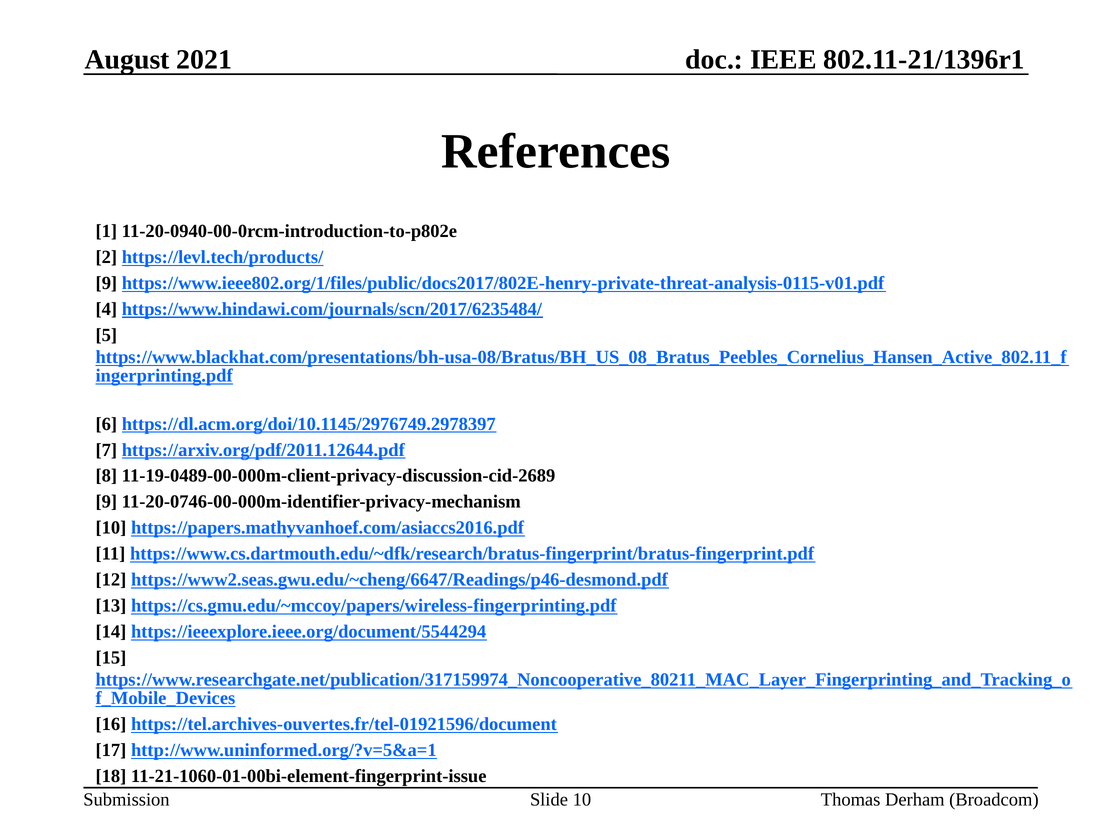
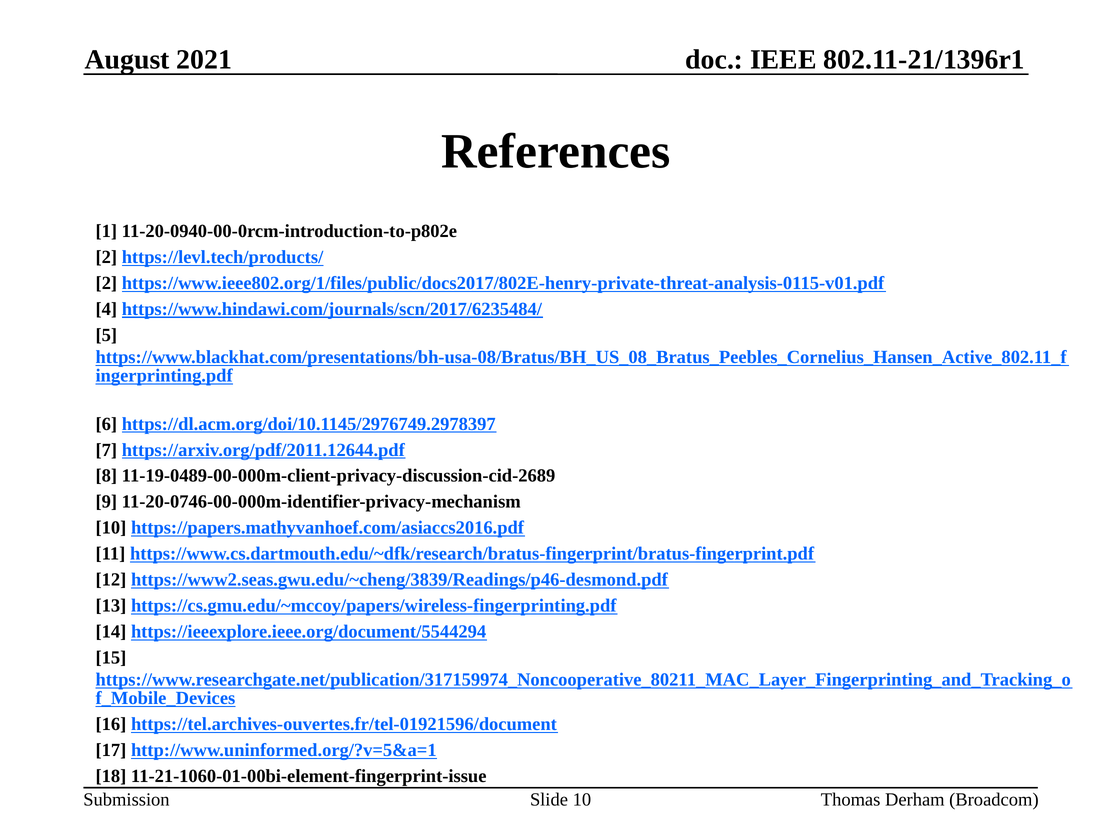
9 at (106, 283): 9 -> 2
https://www2.seas.gwu.edu/~cheng/6647/Readings/p46-desmond.pdf: https://www2.seas.gwu.edu/~cheng/6647/Readings/p46-desmond.pdf -> https://www2.seas.gwu.edu/~cheng/3839/Readings/p46-desmond.pdf
